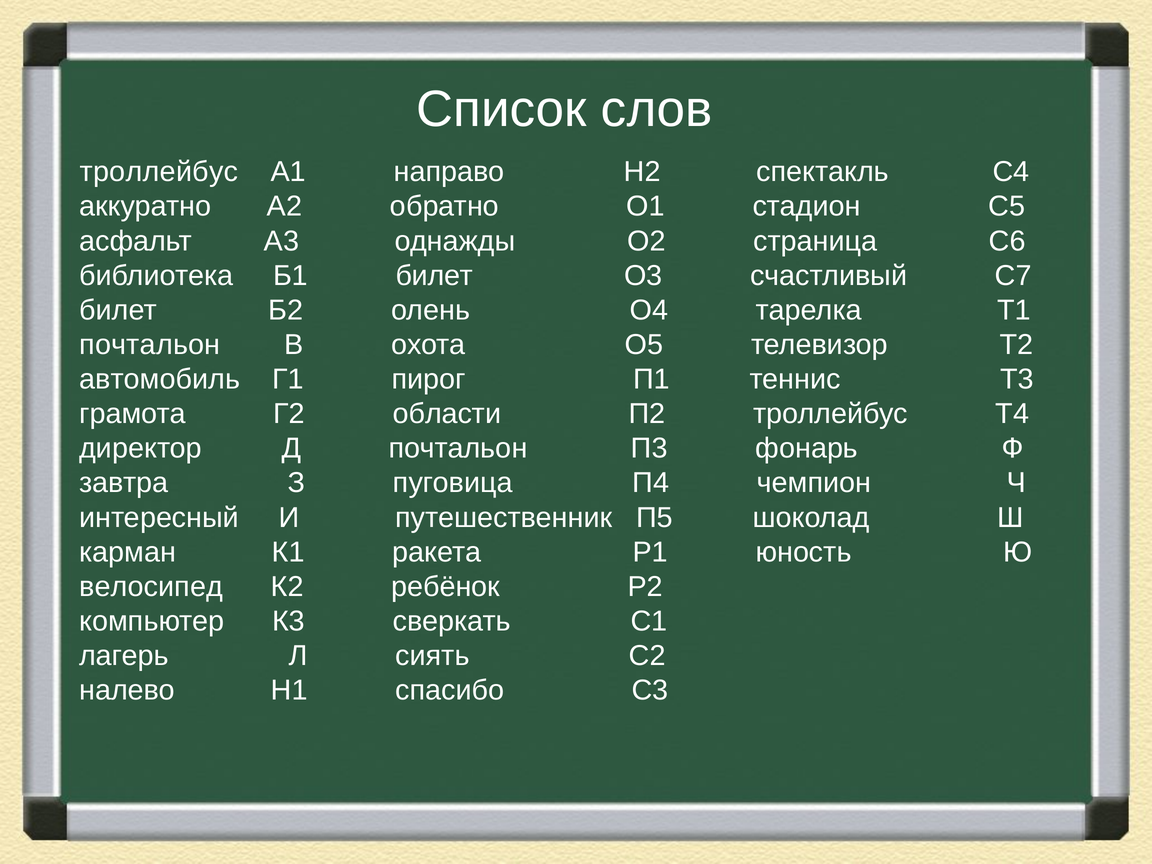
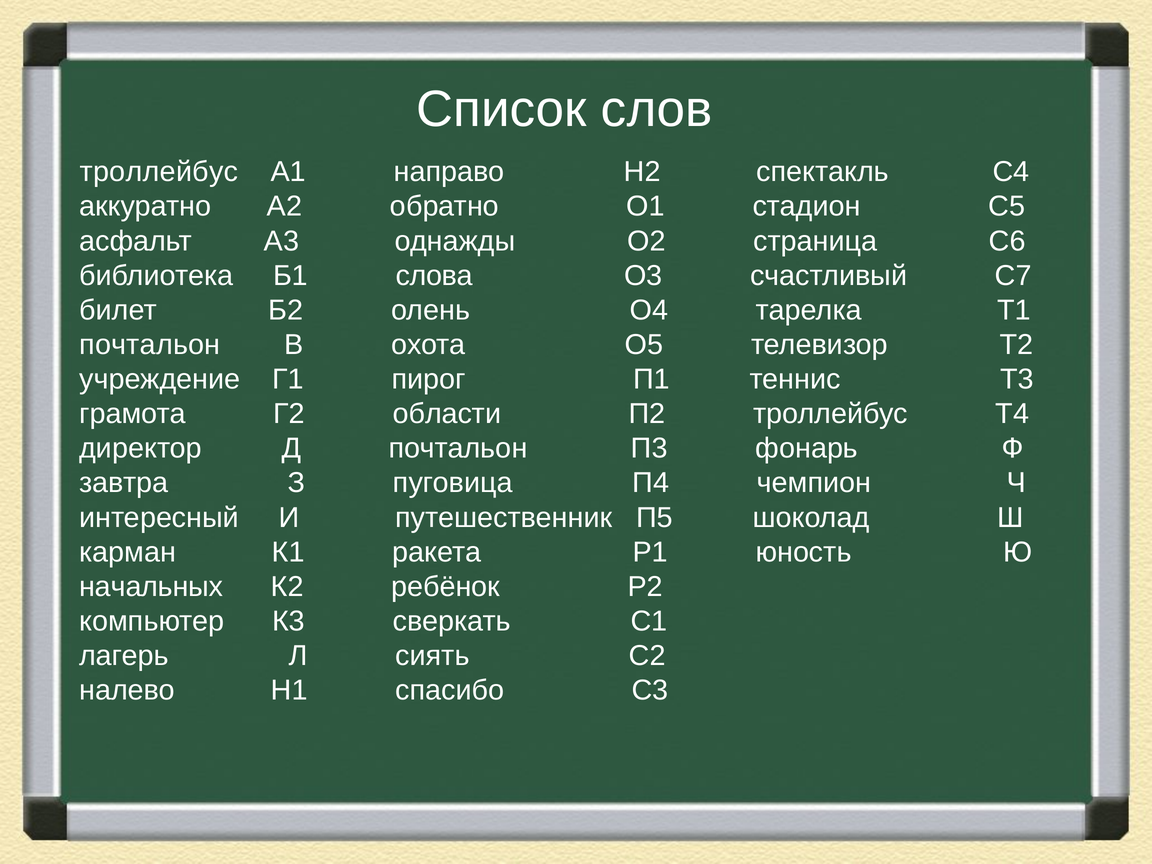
Б1 билет: билет -> слова
автомобиль: автомобиль -> учреждение
велосипед: велосипед -> начальных
